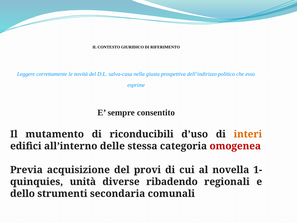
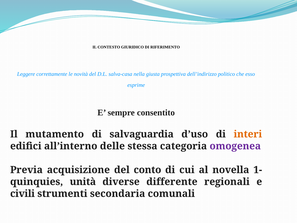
riconducibili: riconducibili -> salvaguardia
omogenea colour: red -> purple
provi: provi -> conto
ribadendo: ribadendo -> differente
dello: dello -> civili
